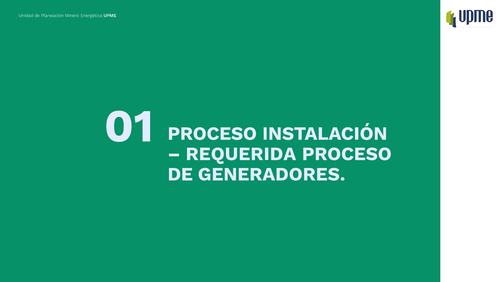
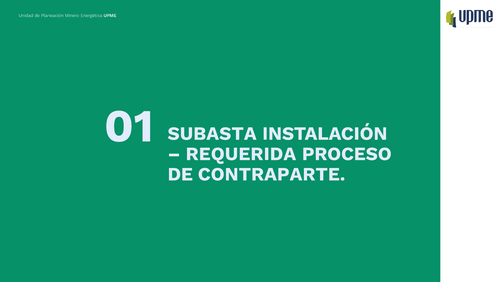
01 PROCESO: PROCESO -> SUBASTA
GENERADORES: GENERADORES -> CONTRAPARTE
